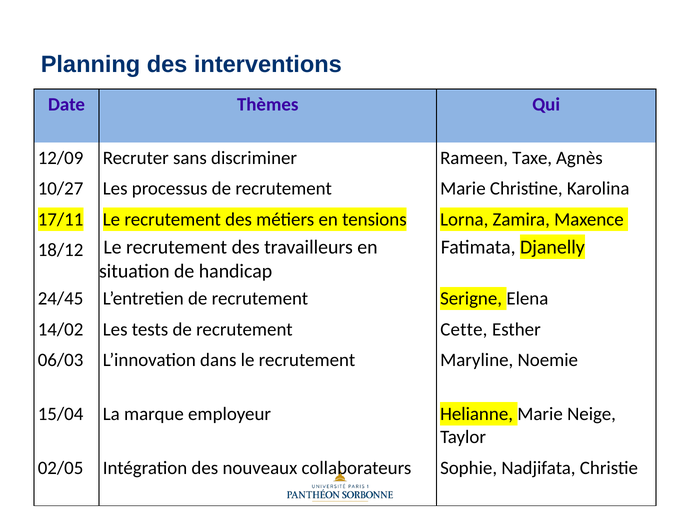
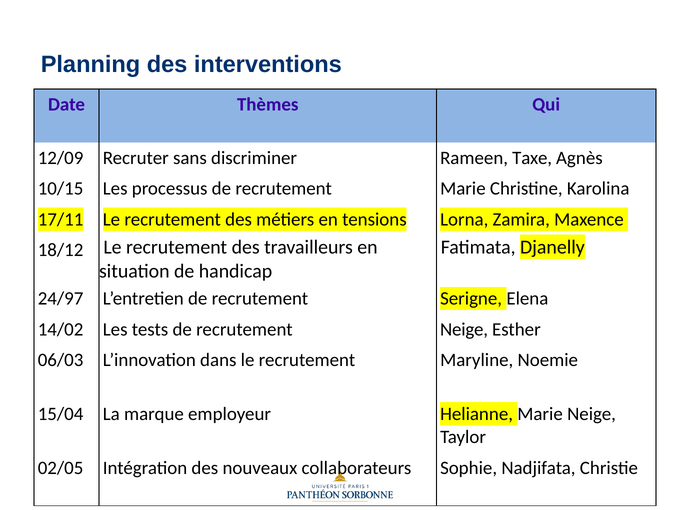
10/27: 10/27 -> 10/15
24/45: 24/45 -> 24/97
recrutement Cette: Cette -> Neige
